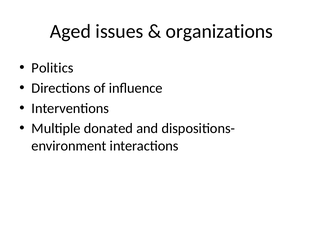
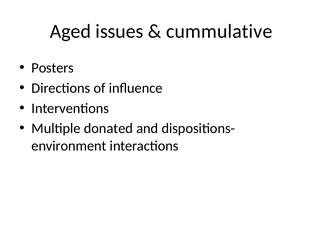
organizations: organizations -> cummulative
Politics: Politics -> Posters
